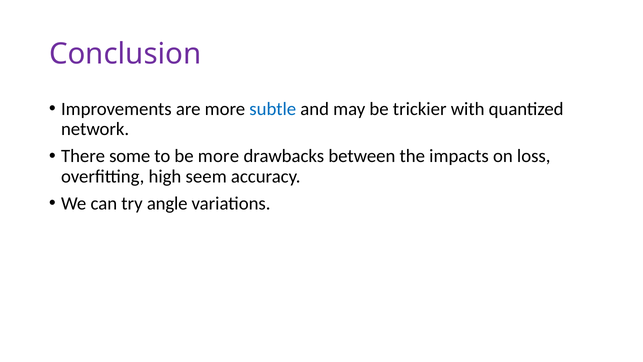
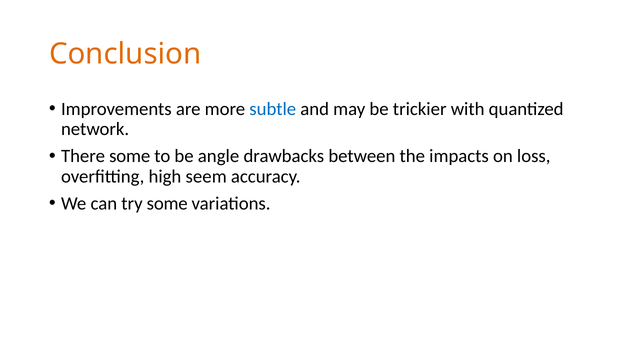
Conclusion colour: purple -> orange
be more: more -> angle
try angle: angle -> some
